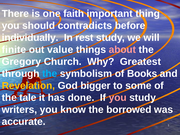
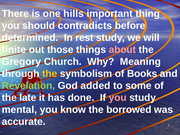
faith: faith -> hills
individually: individually -> determined
value: value -> those
Greatest: Greatest -> Meaning
the at (50, 74) colour: light blue -> yellow
Revelation colour: yellow -> light green
bigger: bigger -> added
tale: tale -> late
writers: writers -> mental
